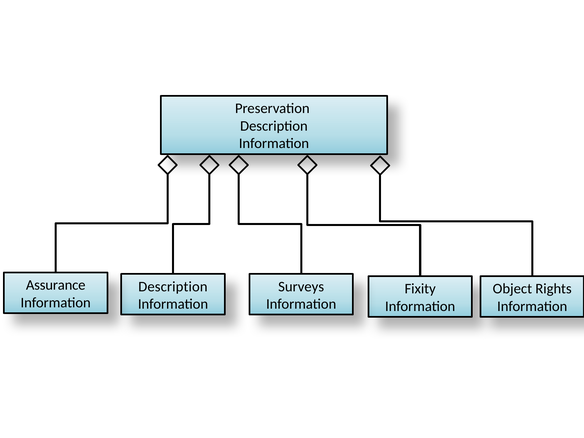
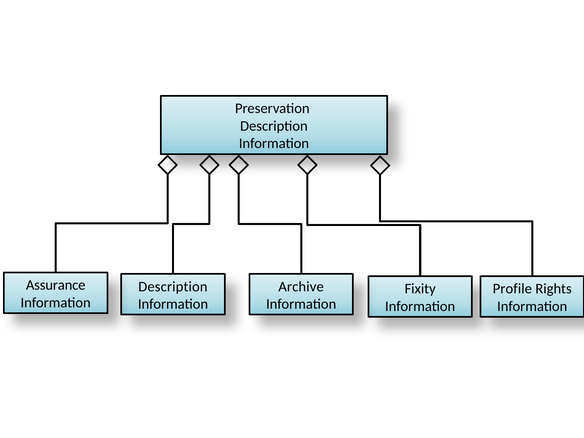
Surveys: Surveys -> Archive
Object: Object -> Profile
